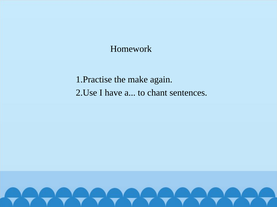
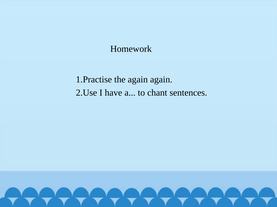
the make: make -> again
